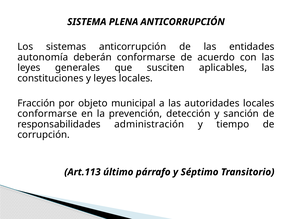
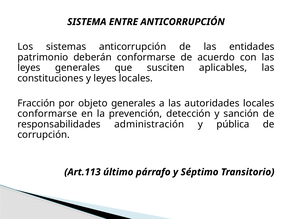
PLENA: PLENA -> ENTRE
autonomía: autonomía -> patrimonio
objeto municipal: municipal -> generales
tiempo: tiempo -> pública
